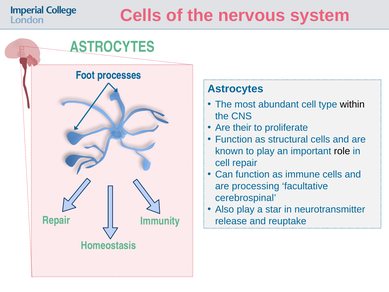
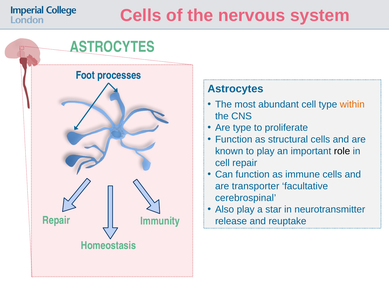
within colour: black -> orange
Are their: their -> type
processing: processing -> transporter
